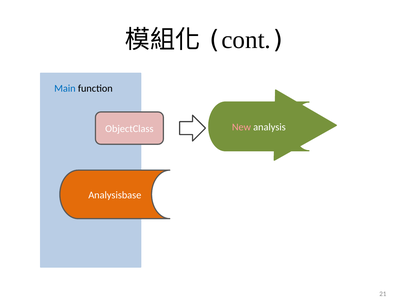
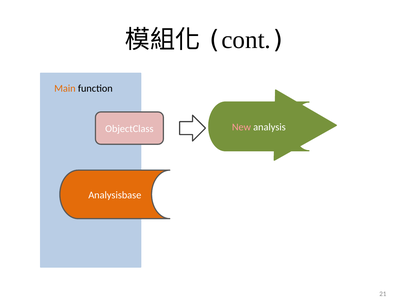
Main colour: blue -> orange
